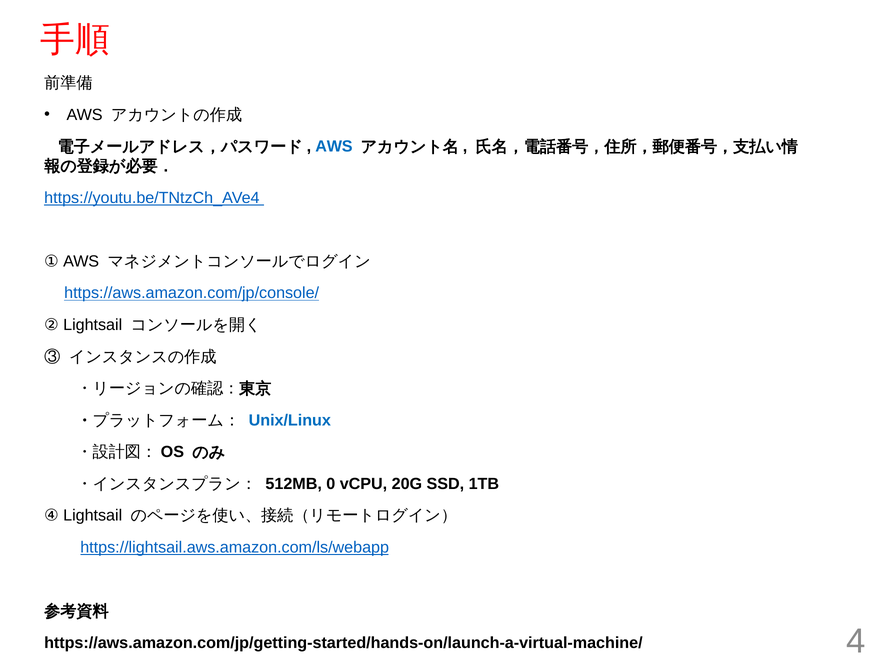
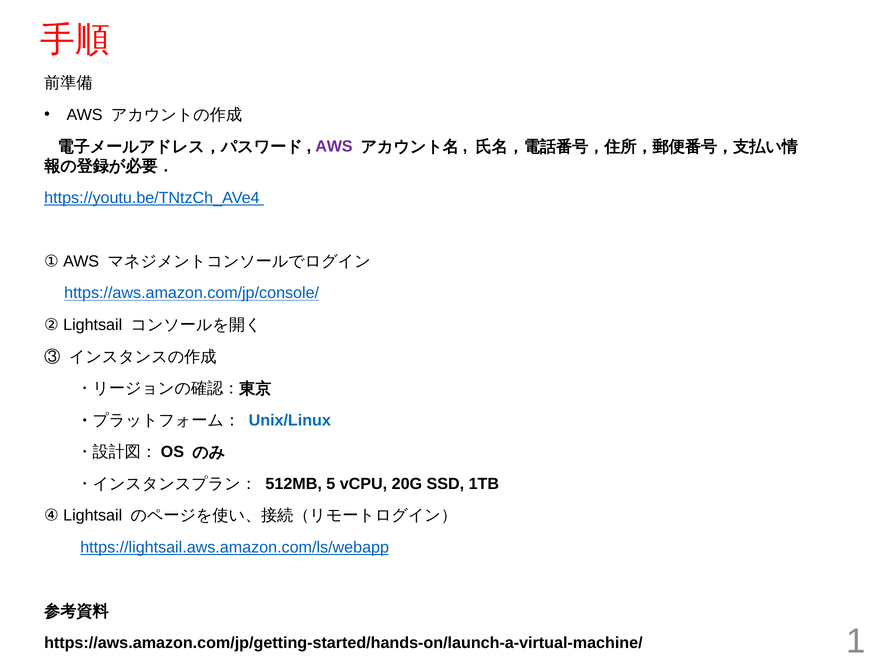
AWS at (334, 147) colour: blue -> purple
0: 0 -> 5
4: 4 -> 1
